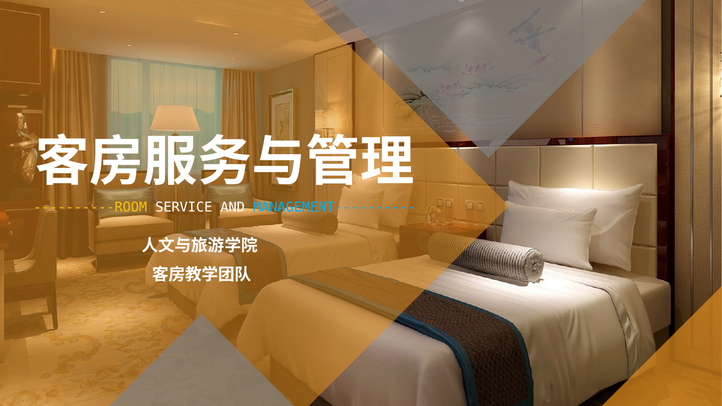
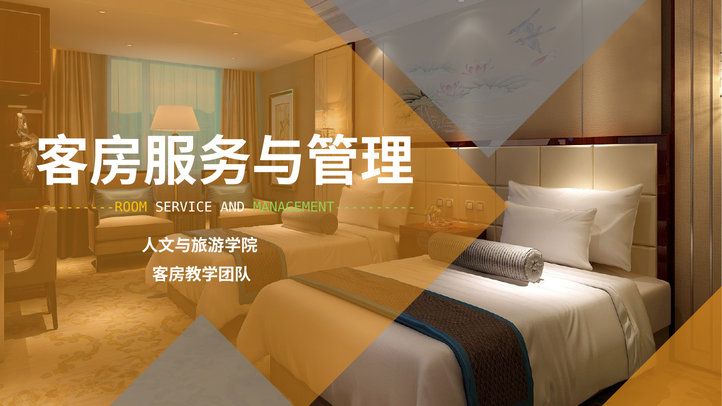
MANAGEMENT---------- colour: light blue -> light green
